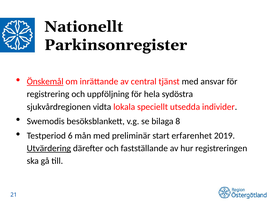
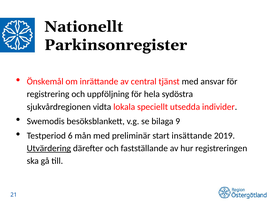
Önskemål underline: present -> none
8: 8 -> 9
erfarenhet: erfarenhet -> insättande
